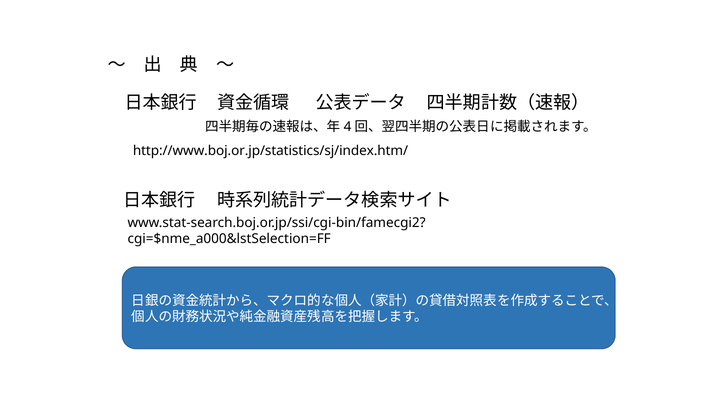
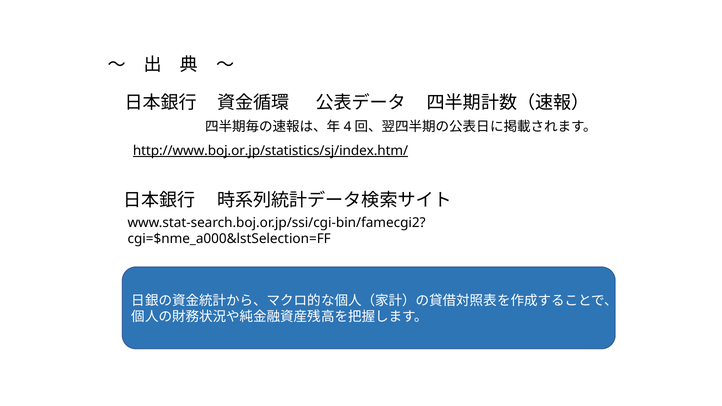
http://www.boj.or.jp/statistics/sj/index.htm/ underline: none -> present
